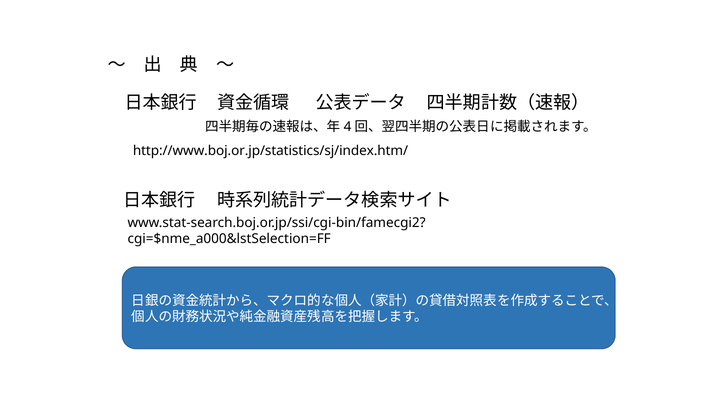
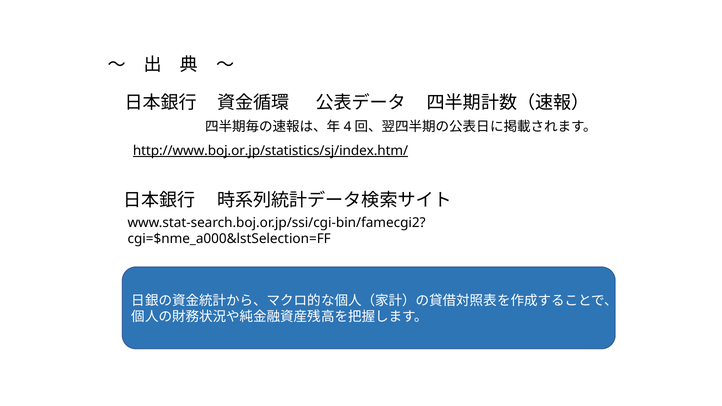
http://www.boj.or.jp/statistics/sj/index.htm/ underline: none -> present
